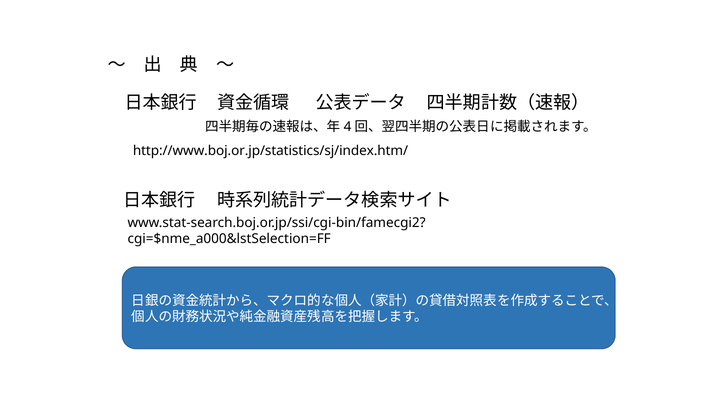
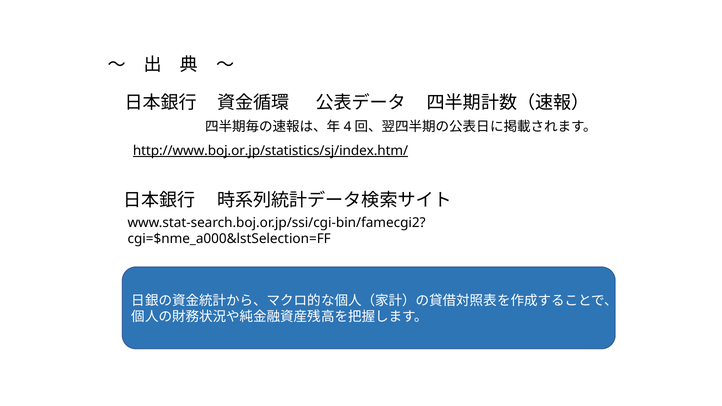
http://www.boj.or.jp/statistics/sj/index.htm/ underline: none -> present
